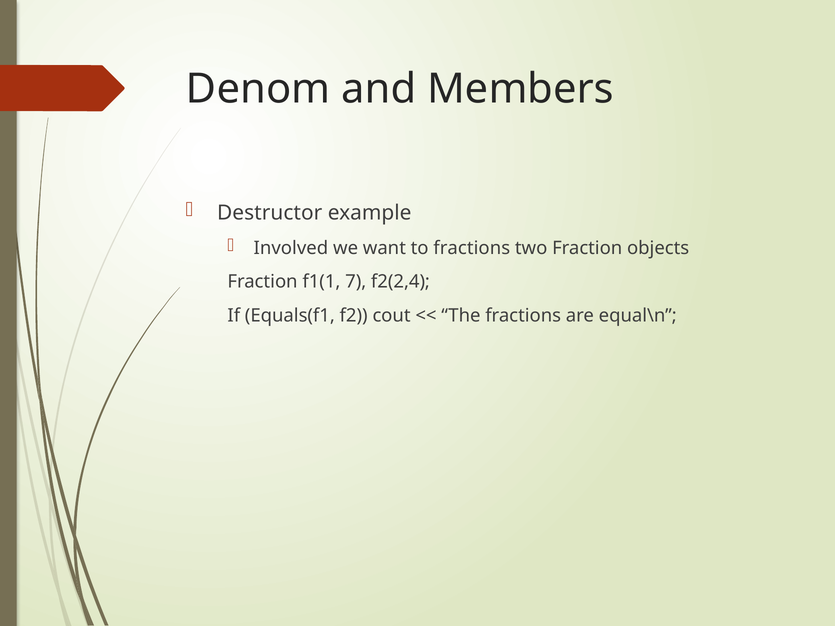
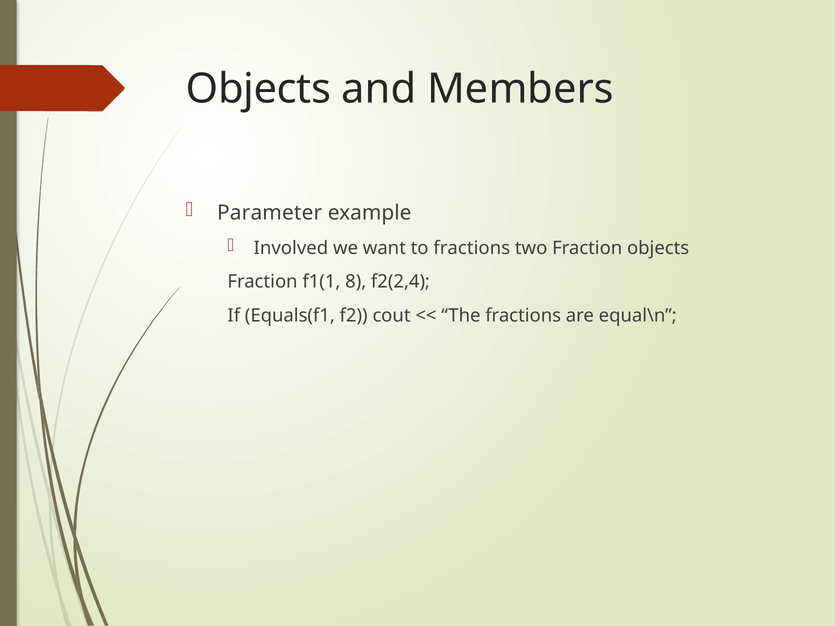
Denom at (258, 89): Denom -> Objects
Destructor: Destructor -> Parameter
7: 7 -> 8
